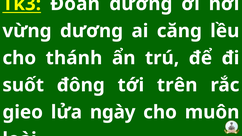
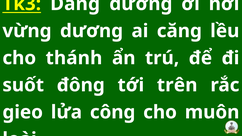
Đoàn: Đoàn -> Dâng
ngày: ngày -> công
